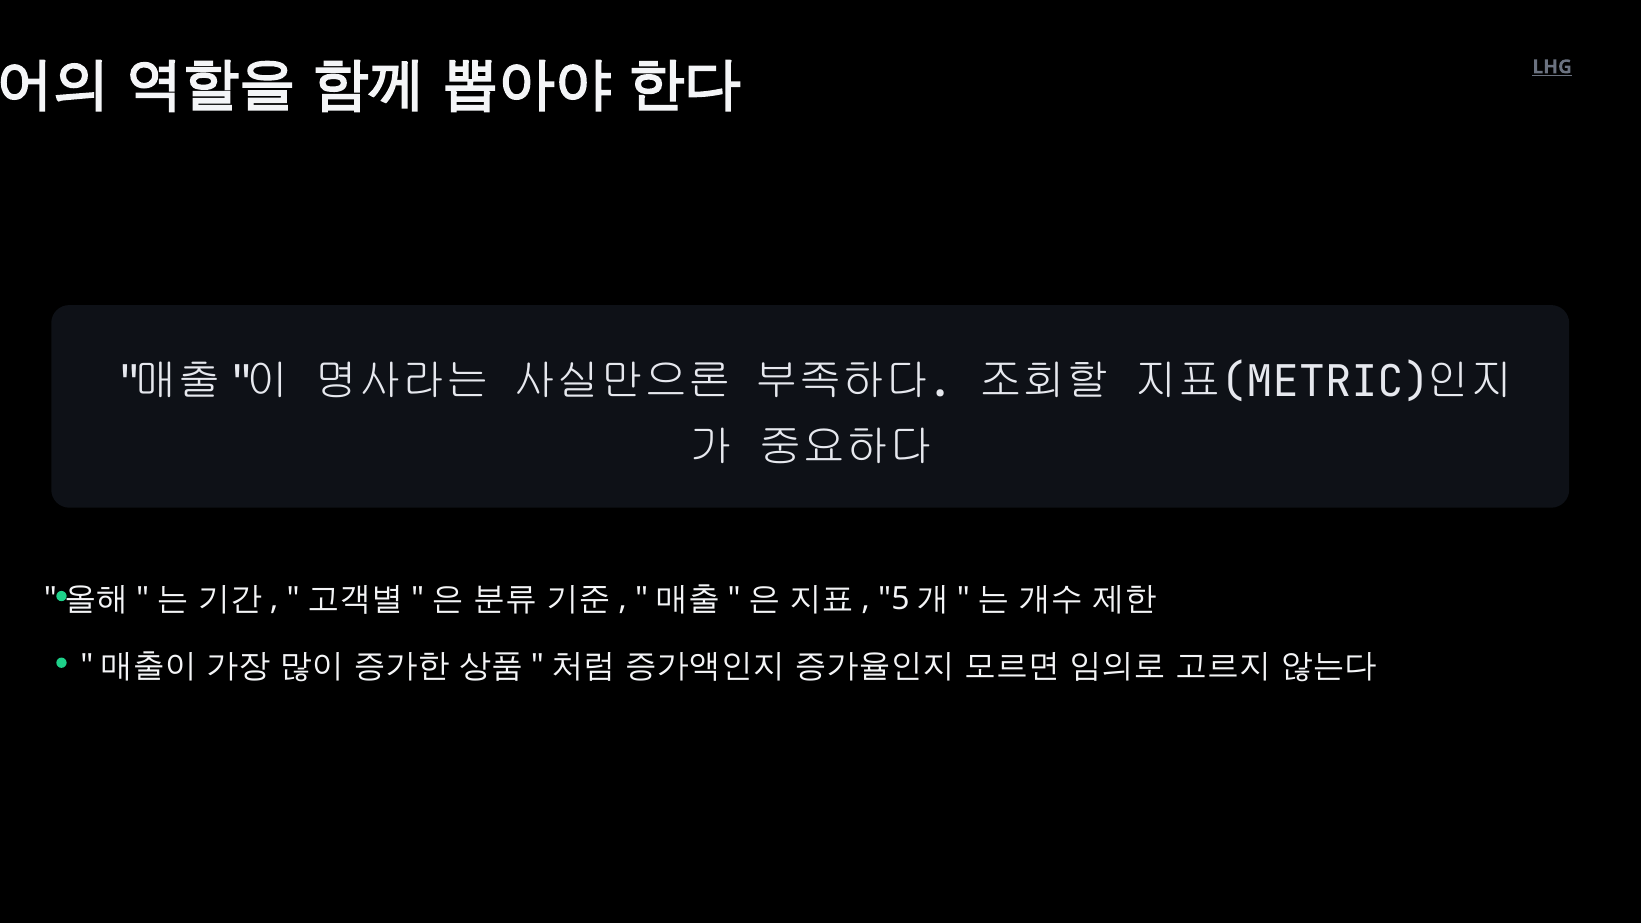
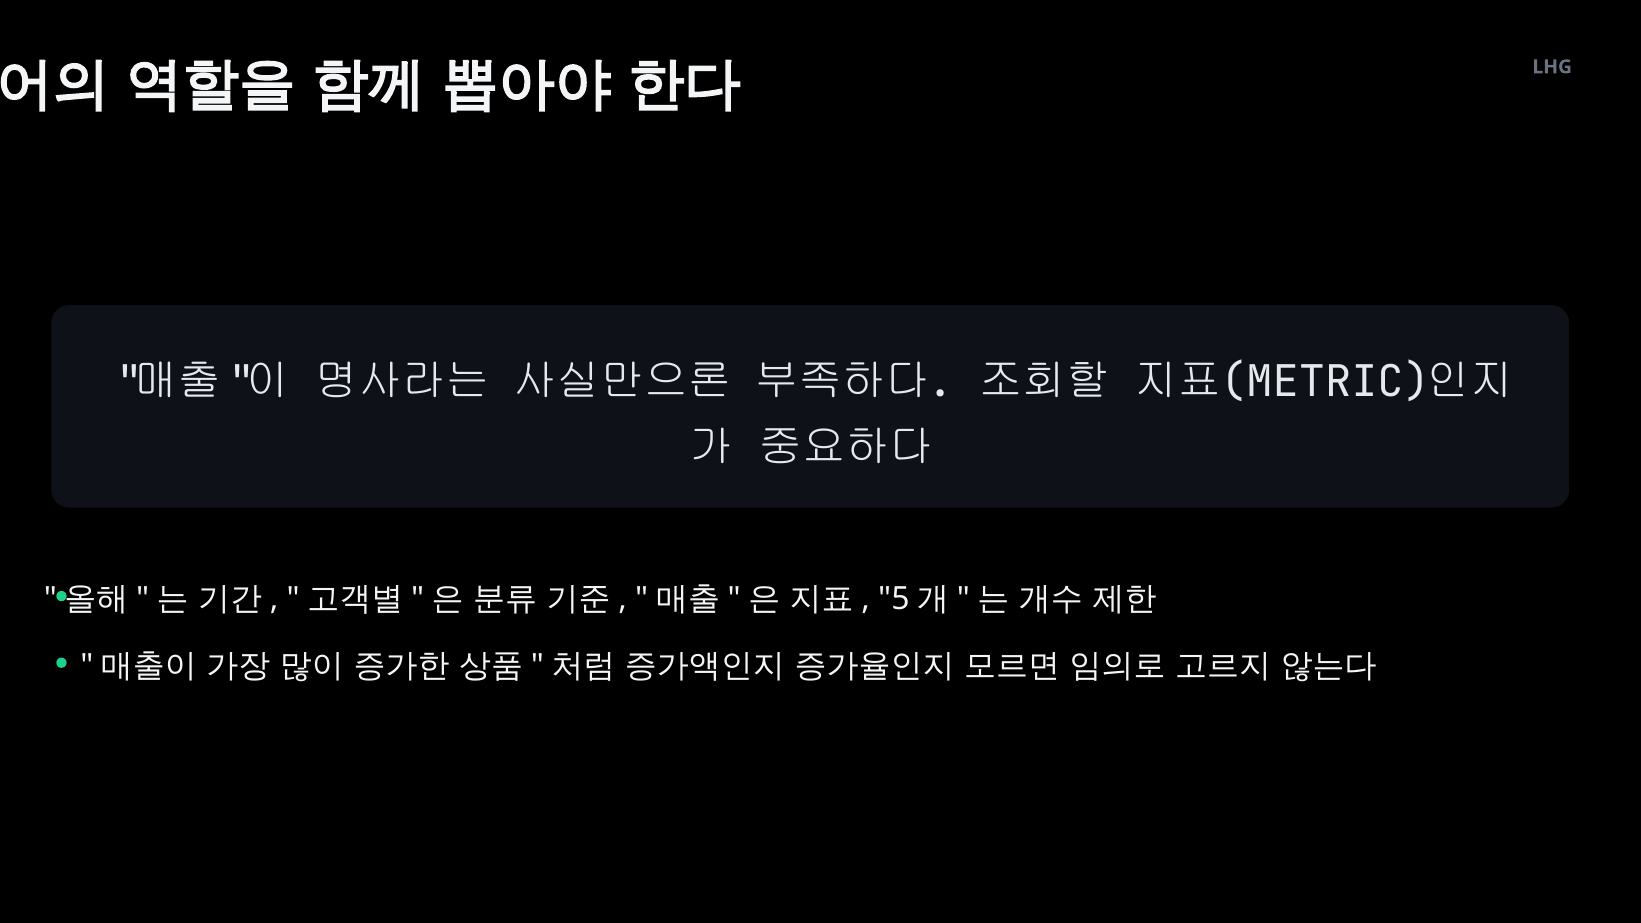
LHG underline: present -> none
